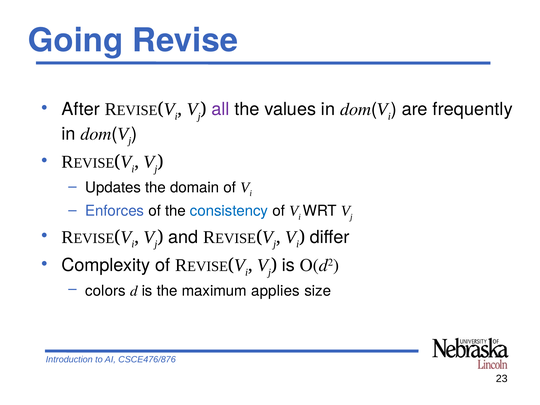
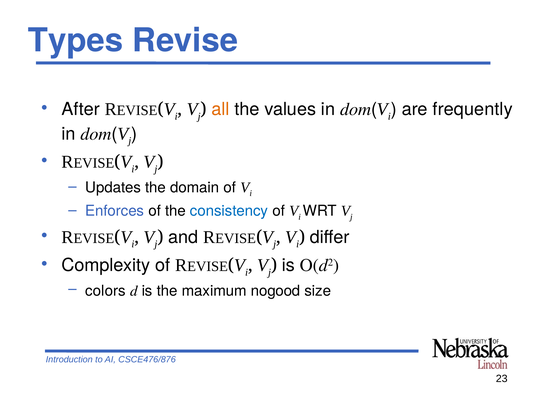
Going: Going -> Types
all colour: purple -> orange
applies: applies -> nogood
